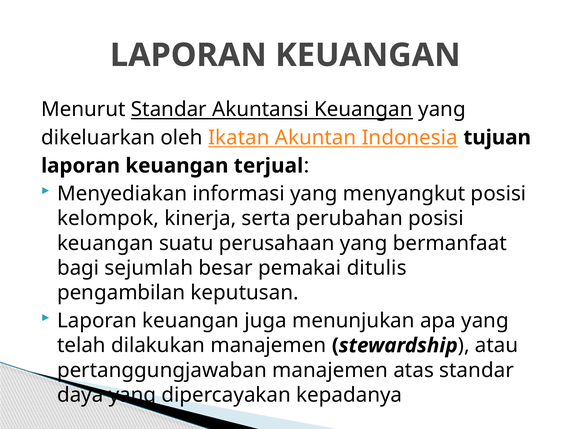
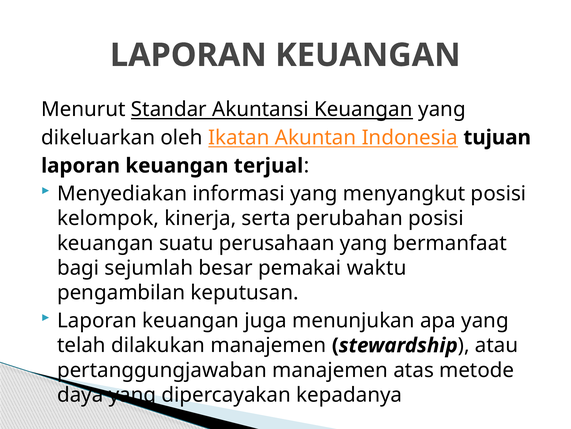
ditulis: ditulis -> waktu
atas standar: standar -> metode
